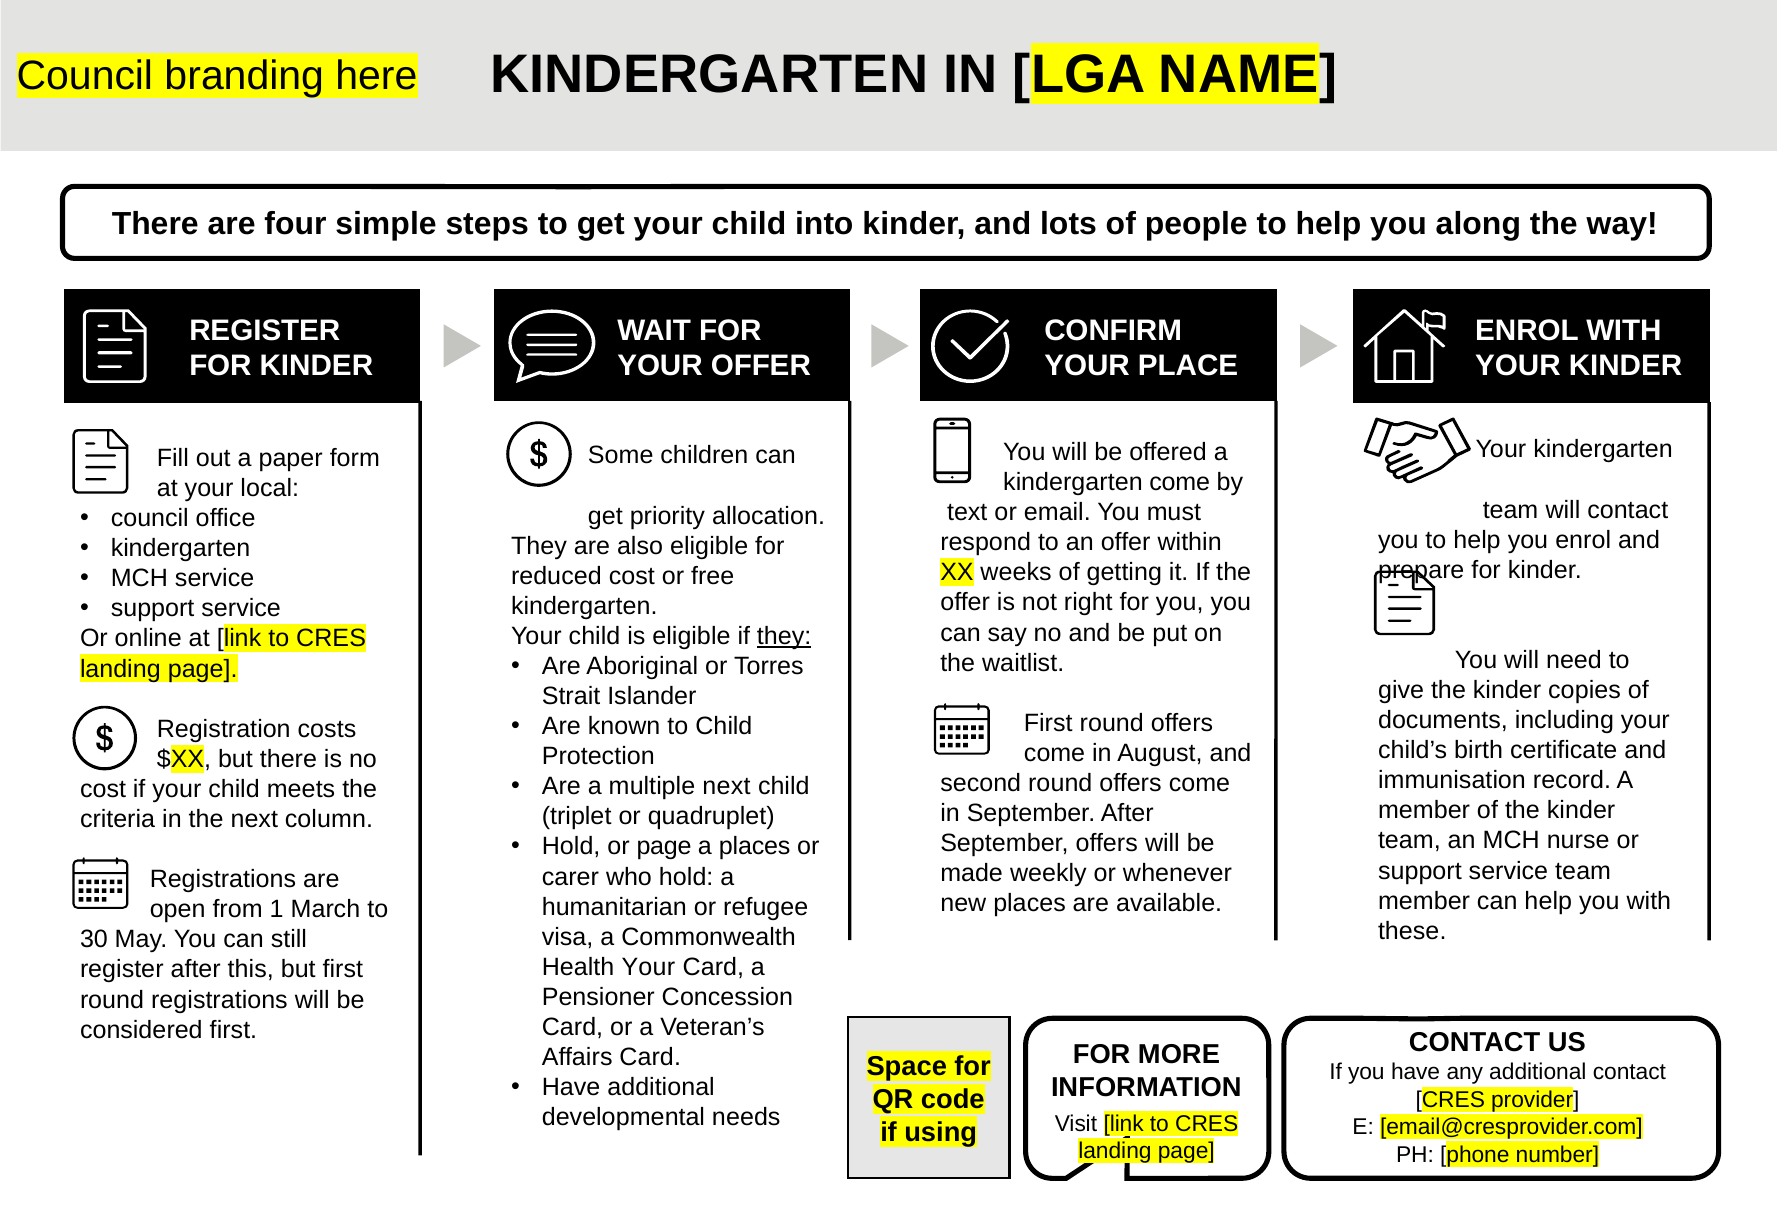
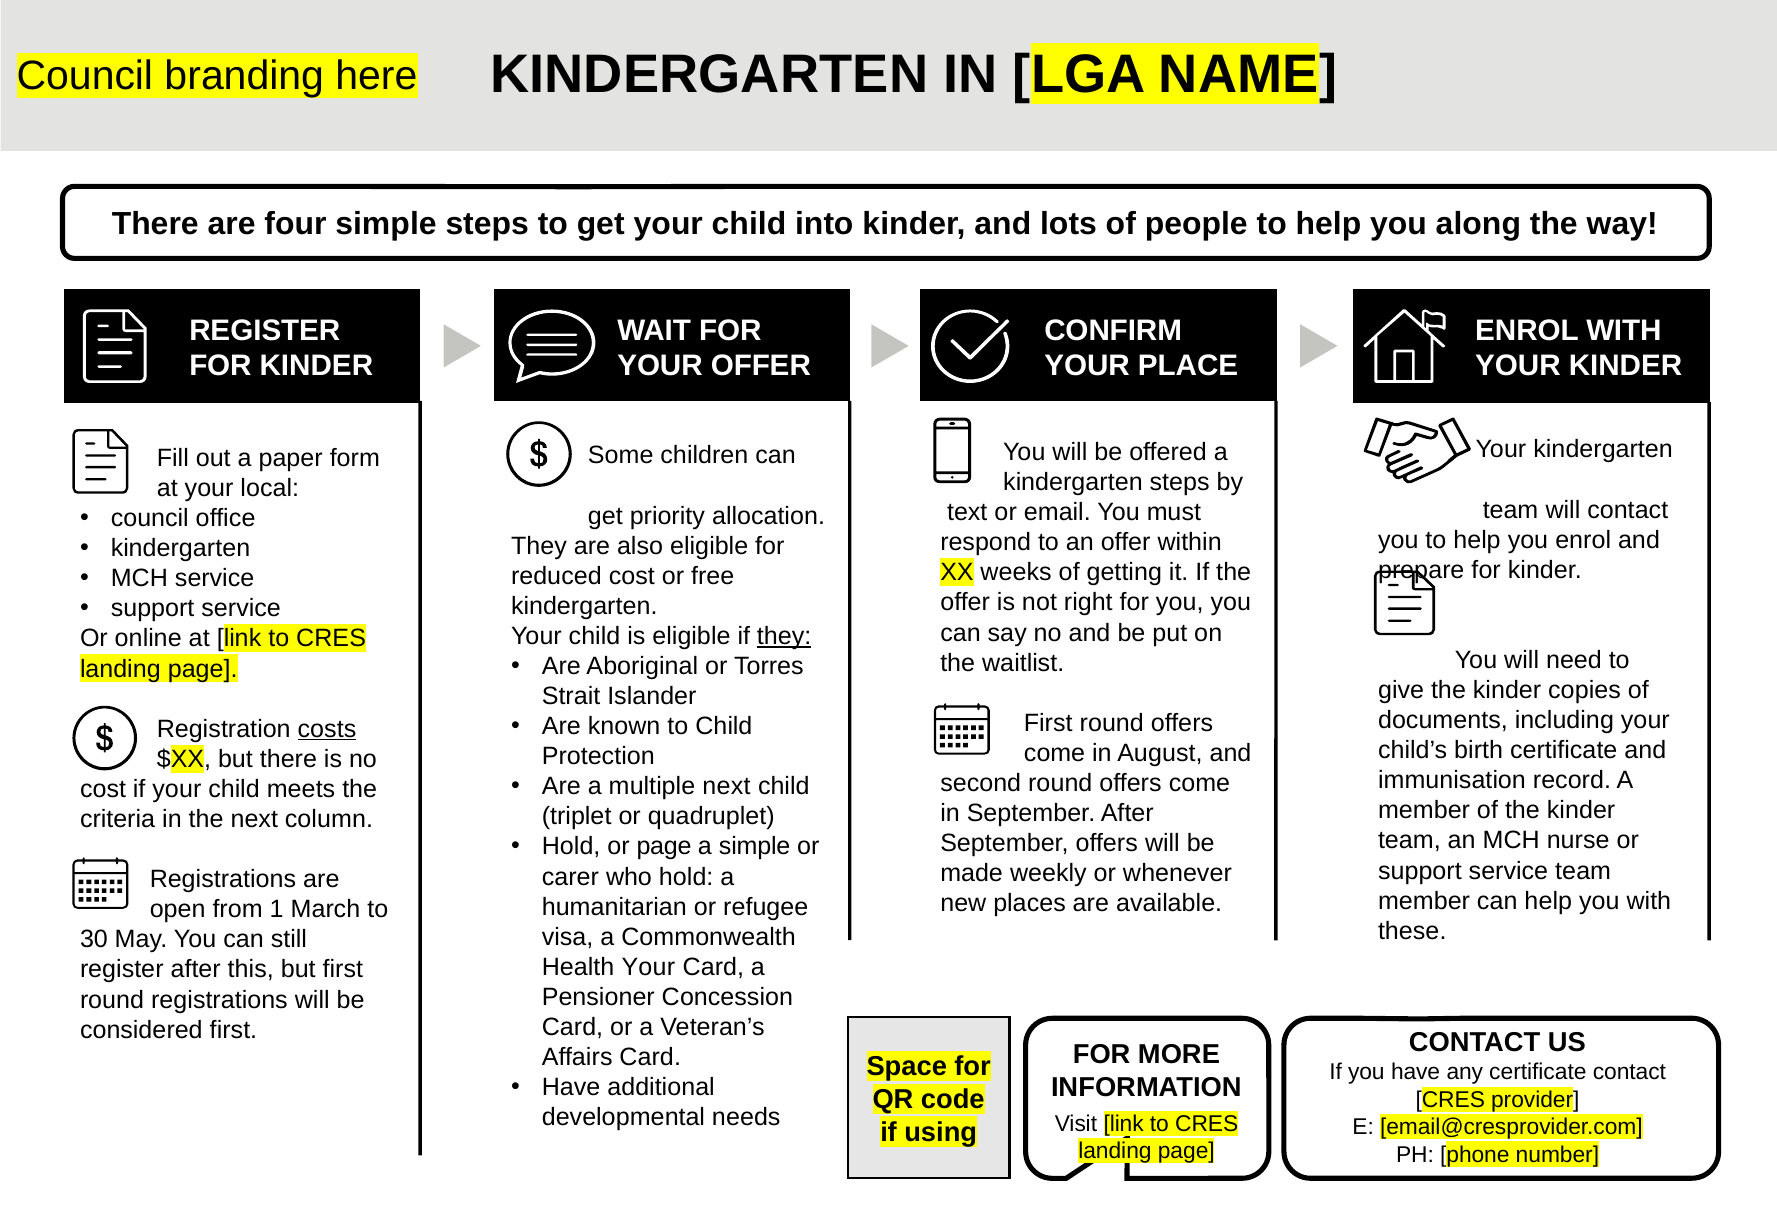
kindergarten come: come -> steps
costs underline: none -> present
a places: places -> simple
any additional: additional -> certificate
